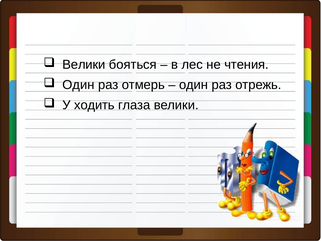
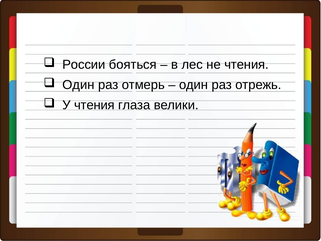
Велики at (84, 64): Велики -> России
У ходить: ходить -> чтения
